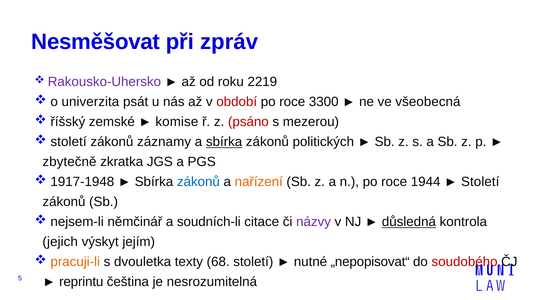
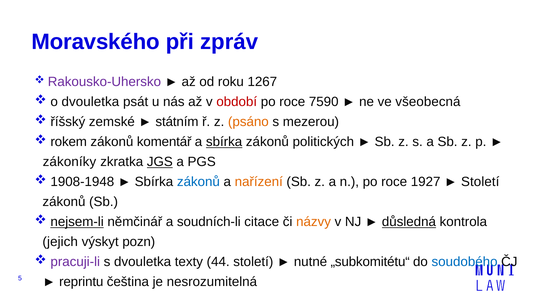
Nesměšovat: Nesměšovat -> Moravského
2219: 2219 -> 1267
o univerzita: univerzita -> dvouletka
3300: 3300 -> 7590
komise: komise -> státním
psáno colour: red -> orange
století at (69, 142): století -> rokem
záznamy: záznamy -> komentář
zbytečně: zbytečně -> zákoníky
JGS underline: none -> present
1917-1948: 1917-1948 -> 1908-1948
1944: 1944 -> 1927
nejsem-li underline: none -> present
názvy colour: purple -> orange
jejím: jejím -> pozn
pracuji-li colour: orange -> purple
68: 68 -> 44
„nepopisovat“: „nepopisovat“ -> „subkomitétu“
soudobého colour: red -> blue
